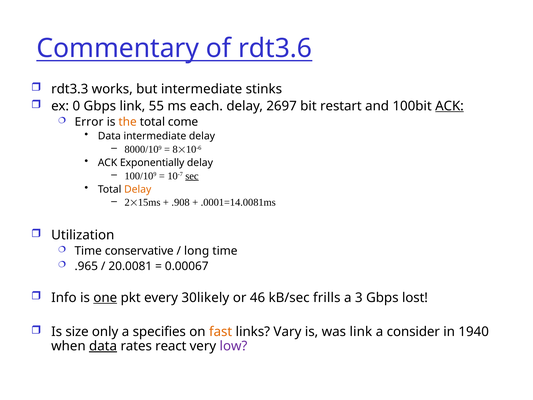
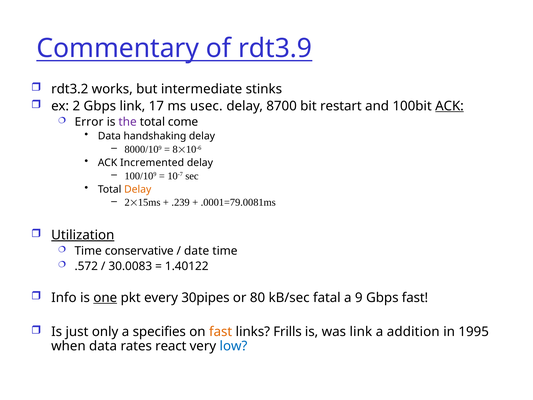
rdt3.6: rdt3.6 -> rdt3.9
rdt3.3: rdt3.3 -> rdt3.2
0: 0 -> 2
55: 55 -> 17
each: each -> usec
2697: 2697 -> 8700
the colour: orange -> purple
Data intermediate: intermediate -> handshaking
Exponentially: Exponentially -> Incremented
sec underline: present -> none
.908: .908 -> .239
.0001=14.0081ms: .0001=14.0081ms -> .0001=79.0081ms
Utilization underline: none -> present
long: long -> date
.965: .965 -> .572
20.0081: 20.0081 -> 30.0083
0.00067: 0.00067 -> 1.40122
30likely: 30likely -> 30pipes
46: 46 -> 80
frills: frills -> fatal
3: 3 -> 9
Gbps lost: lost -> fast
size: size -> just
Vary: Vary -> Frills
consider: consider -> addition
1940: 1940 -> 1995
data at (103, 346) underline: present -> none
low colour: purple -> blue
